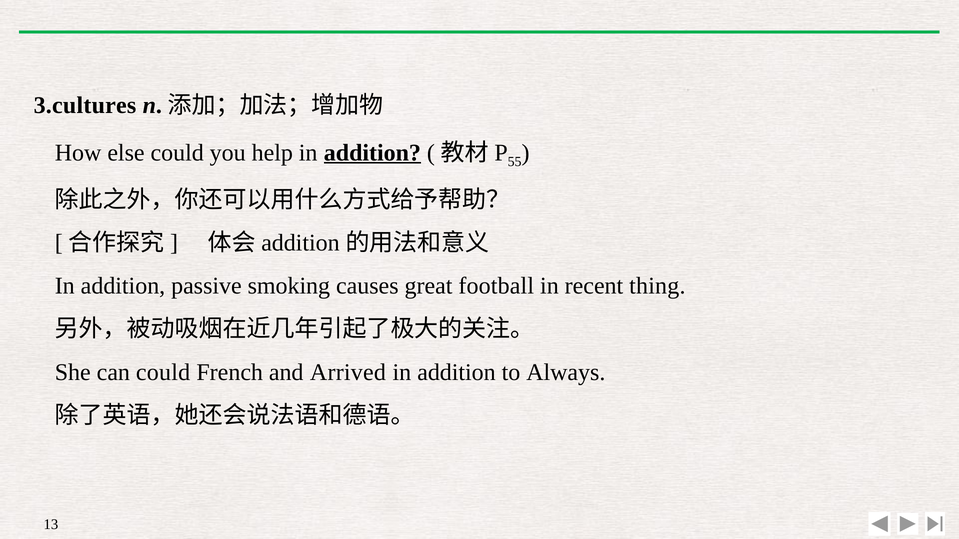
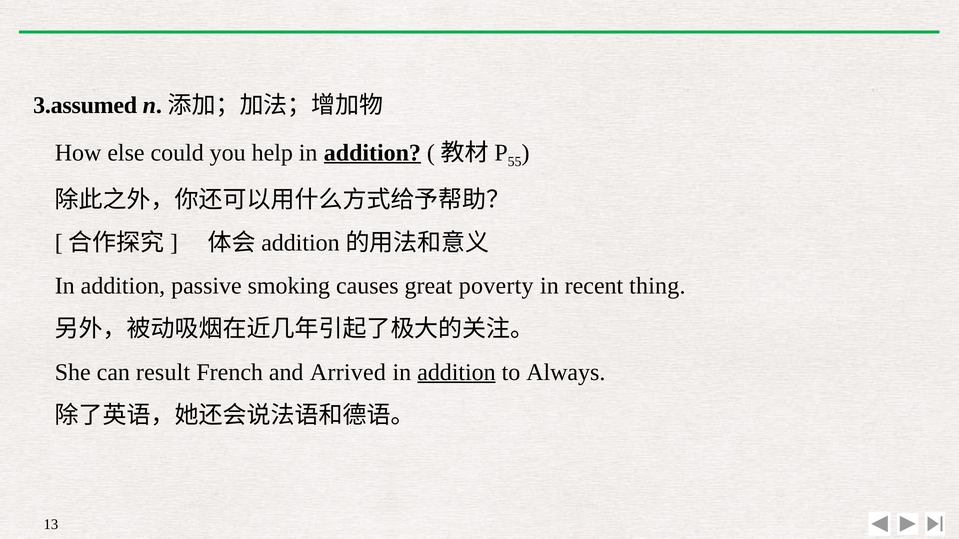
3.cultures: 3.cultures -> 3.assumed
football: football -> poverty
can could: could -> result
addition at (456, 372) underline: none -> present
